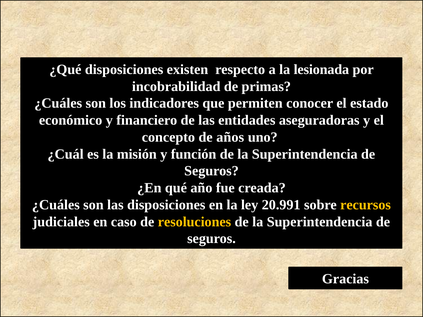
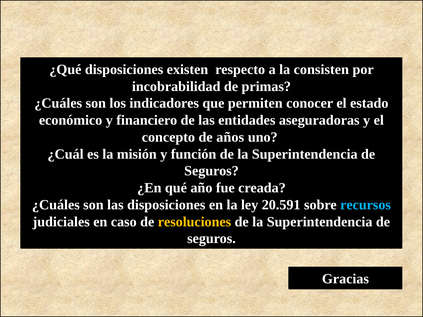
lesionada: lesionada -> consisten
20.991: 20.991 -> 20.591
recursos colour: yellow -> light blue
